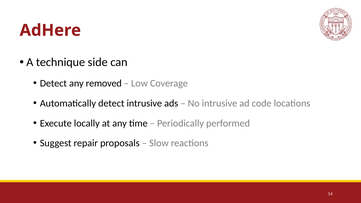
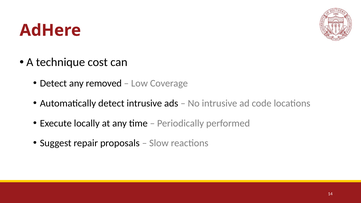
side: side -> cost
